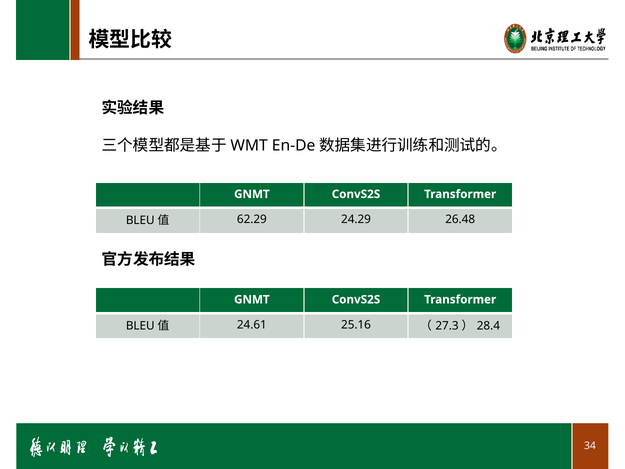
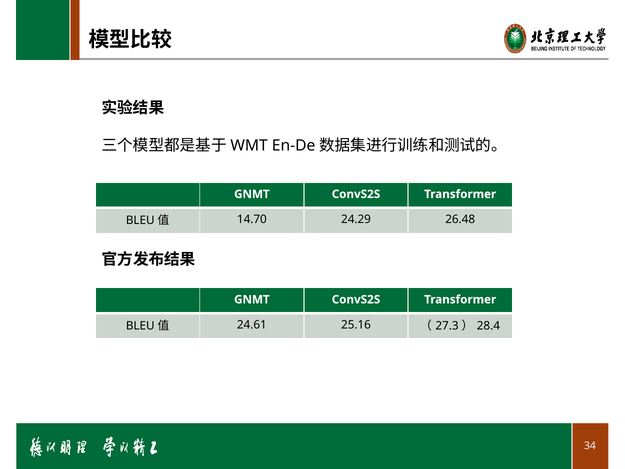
62.29: 62.29 -> 14.70
